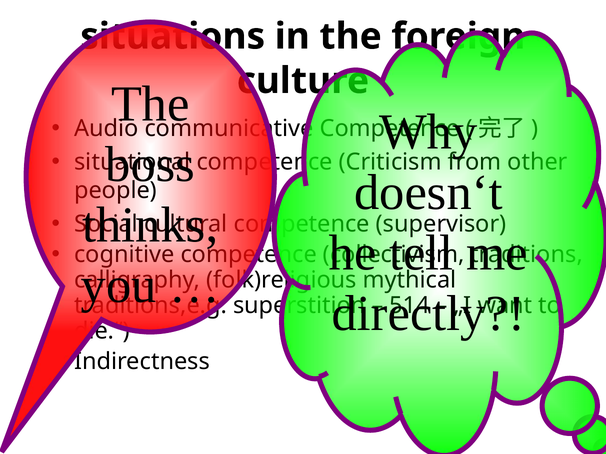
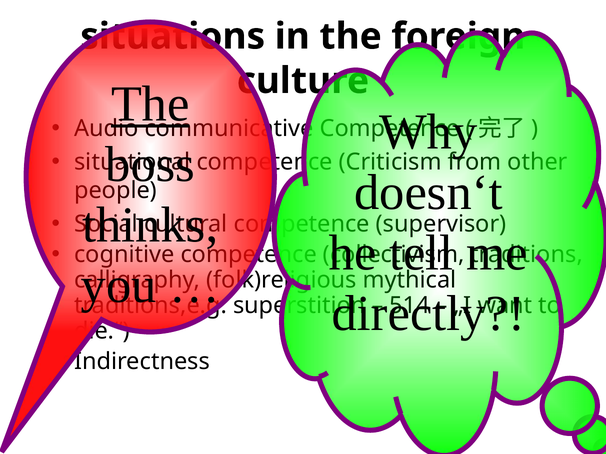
The at (150, 104) underline: none -> present
